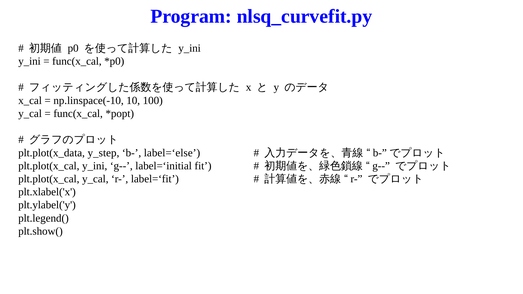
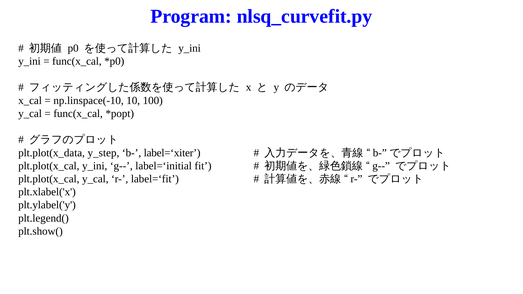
label=‘else: label=‘else -> label=‘xiter
